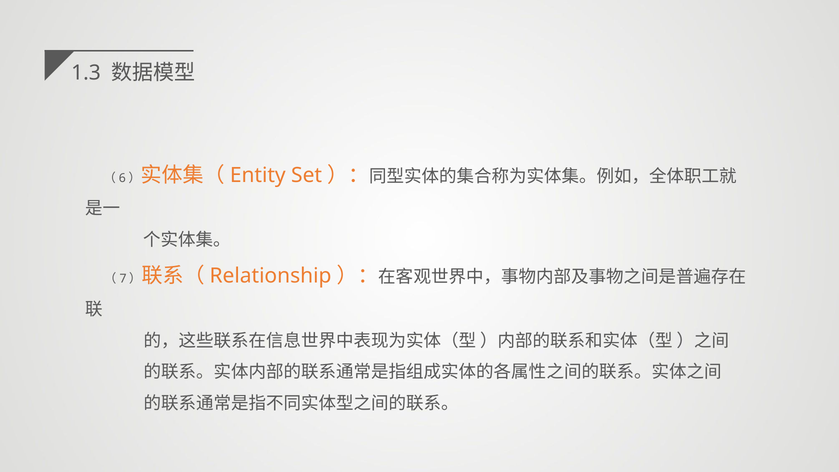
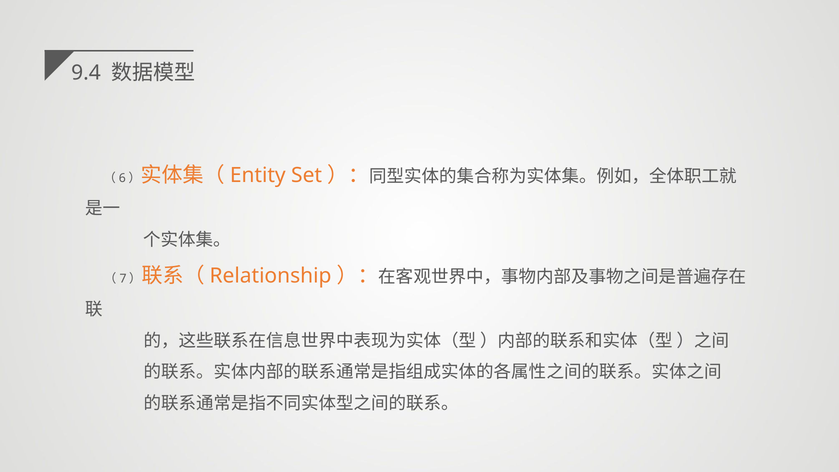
1.3: 1.3 -> 9.4
